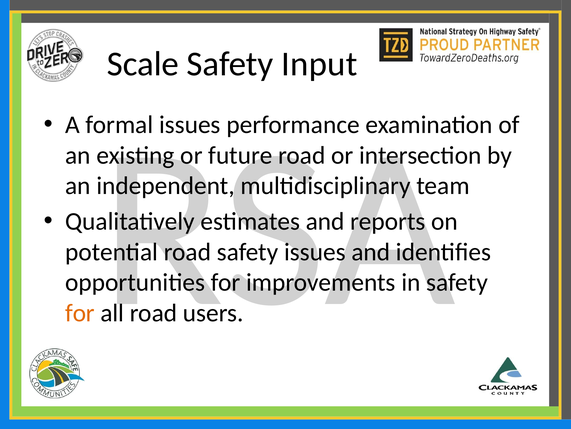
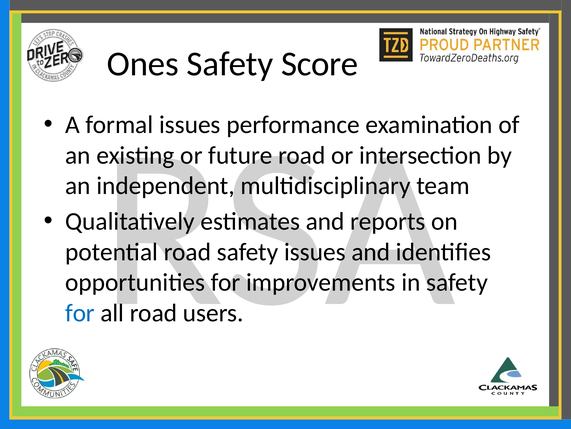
Scale: Scale -> Ones
Input: Input -> Score
for at (80, 313) colour: orange -> blue
